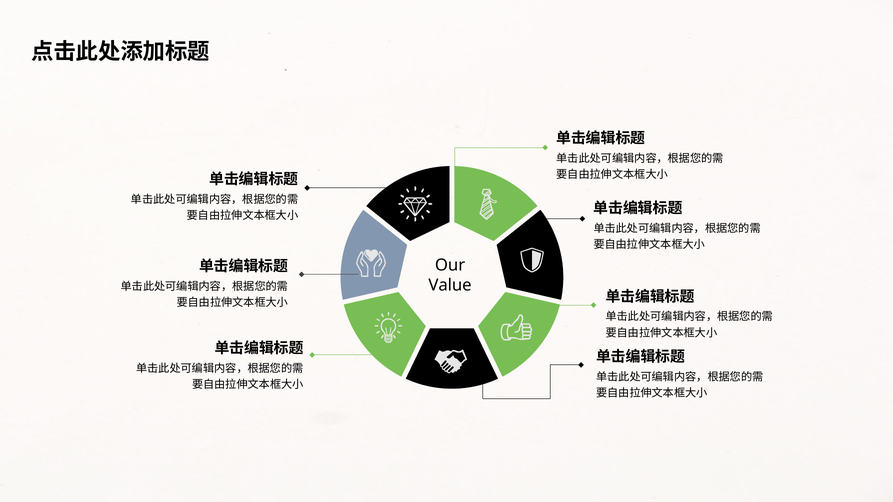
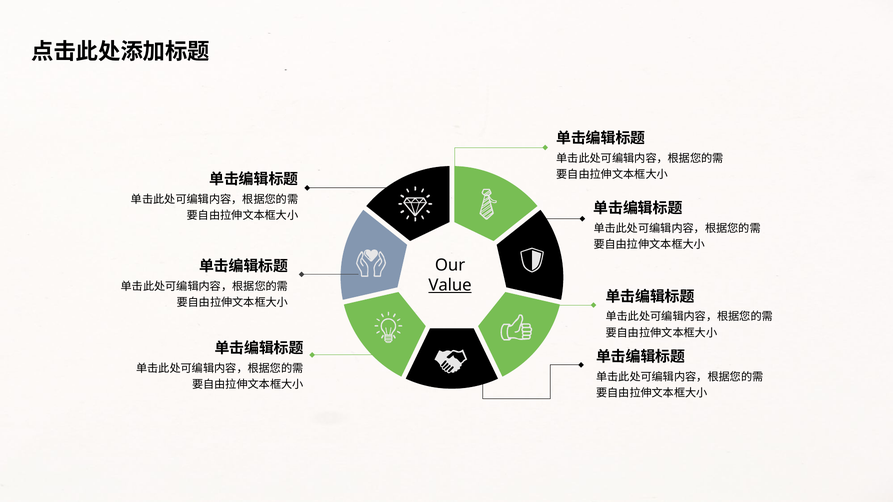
Value underline: none -> present
